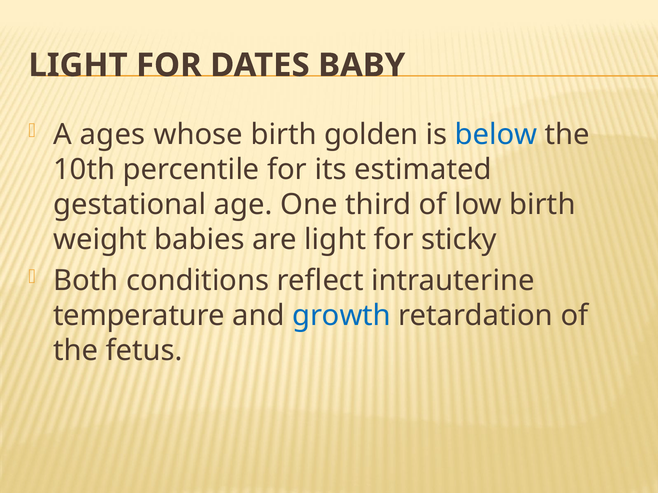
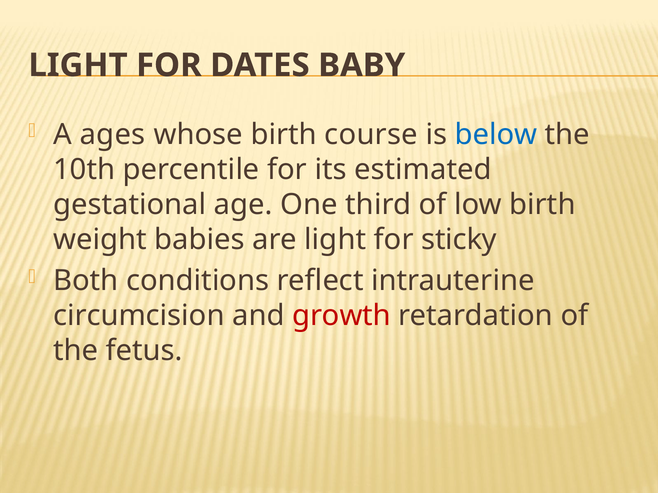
golden: golden -> course
temperature: temperature -> circumcision
growth colour: blue -> red
